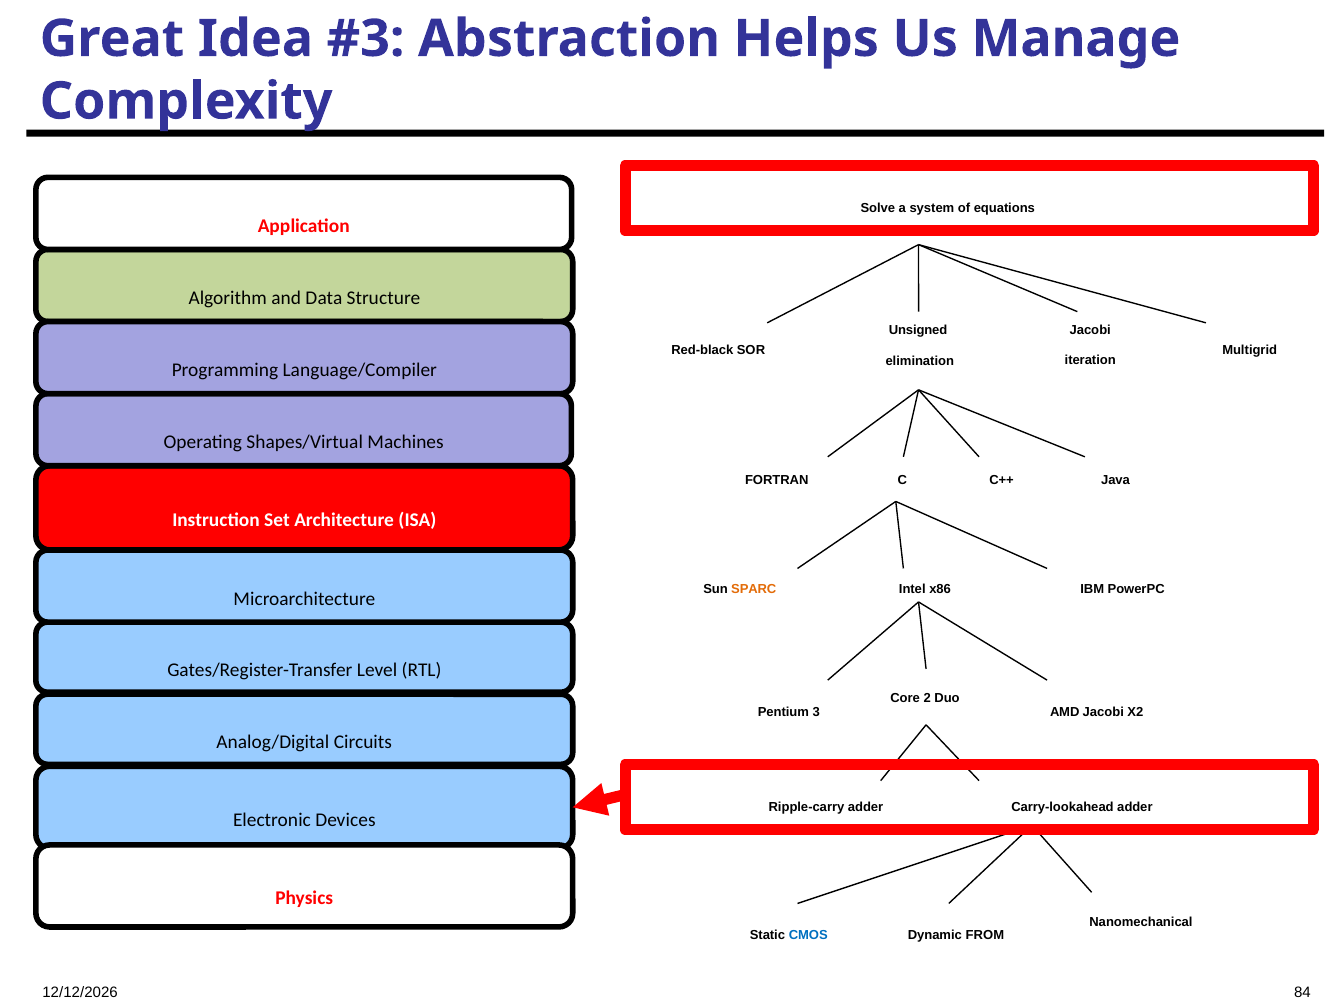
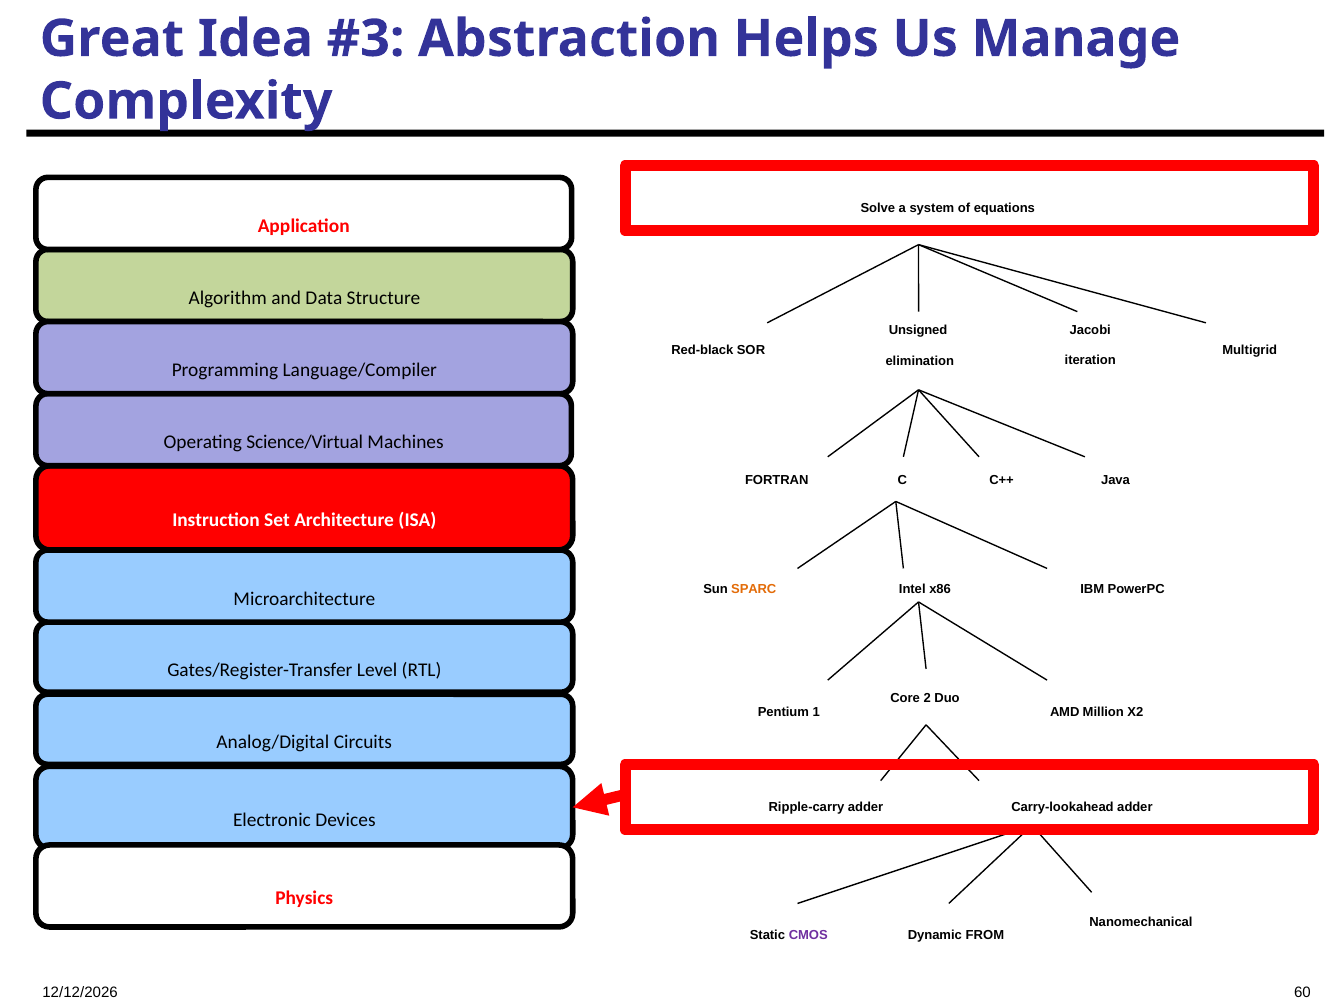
Shapes/Virtual: Shapes/Virtual -> Science/Virtual
3: 3 -> 1
AMD Jacobi: Jacobi -> Million
CMOS colour: blue -> purple
84: 84 -> 60
